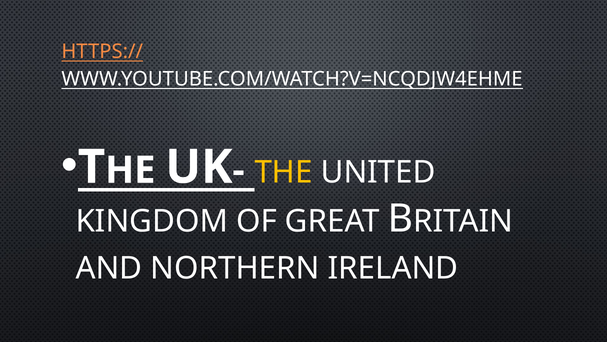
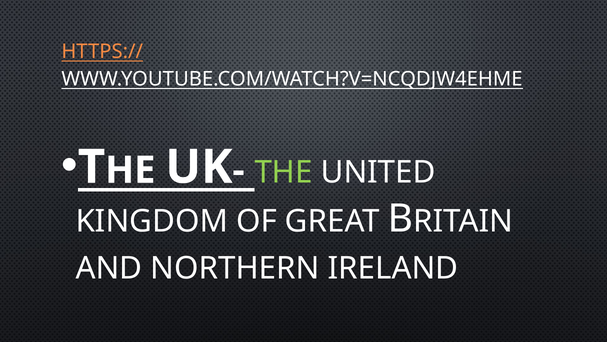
THE colour: yellow -> light green
